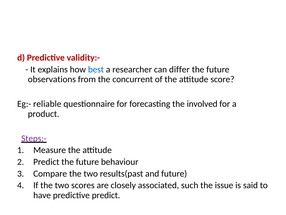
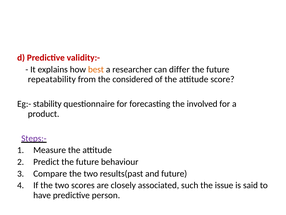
best colour: blue -> orange
observations: observations -> repeatability
concurrent: concurrent -> considered
reliable: reliable -> stability
predictive predict: predict -> person
